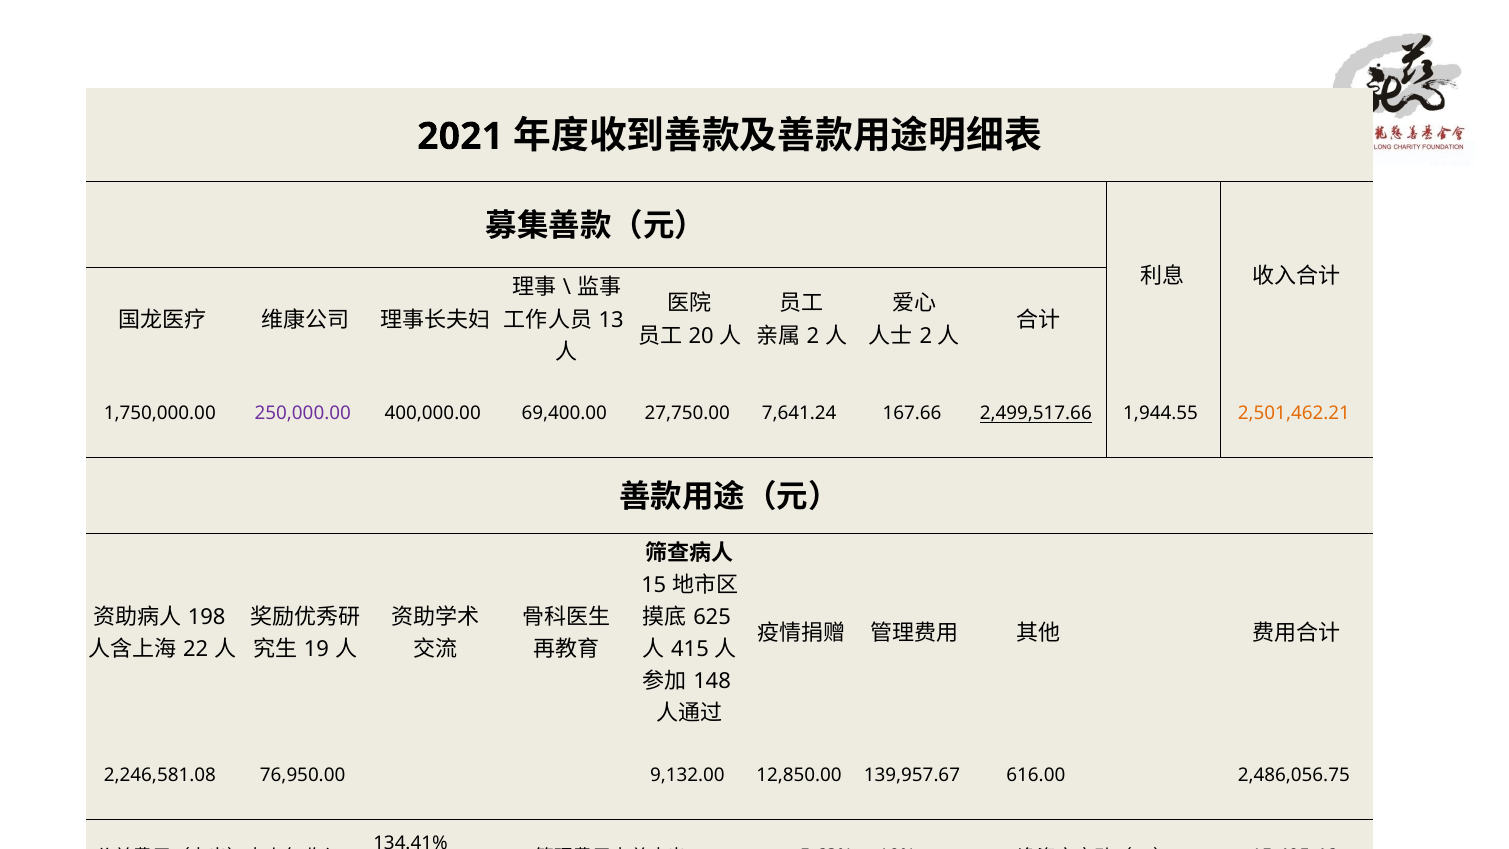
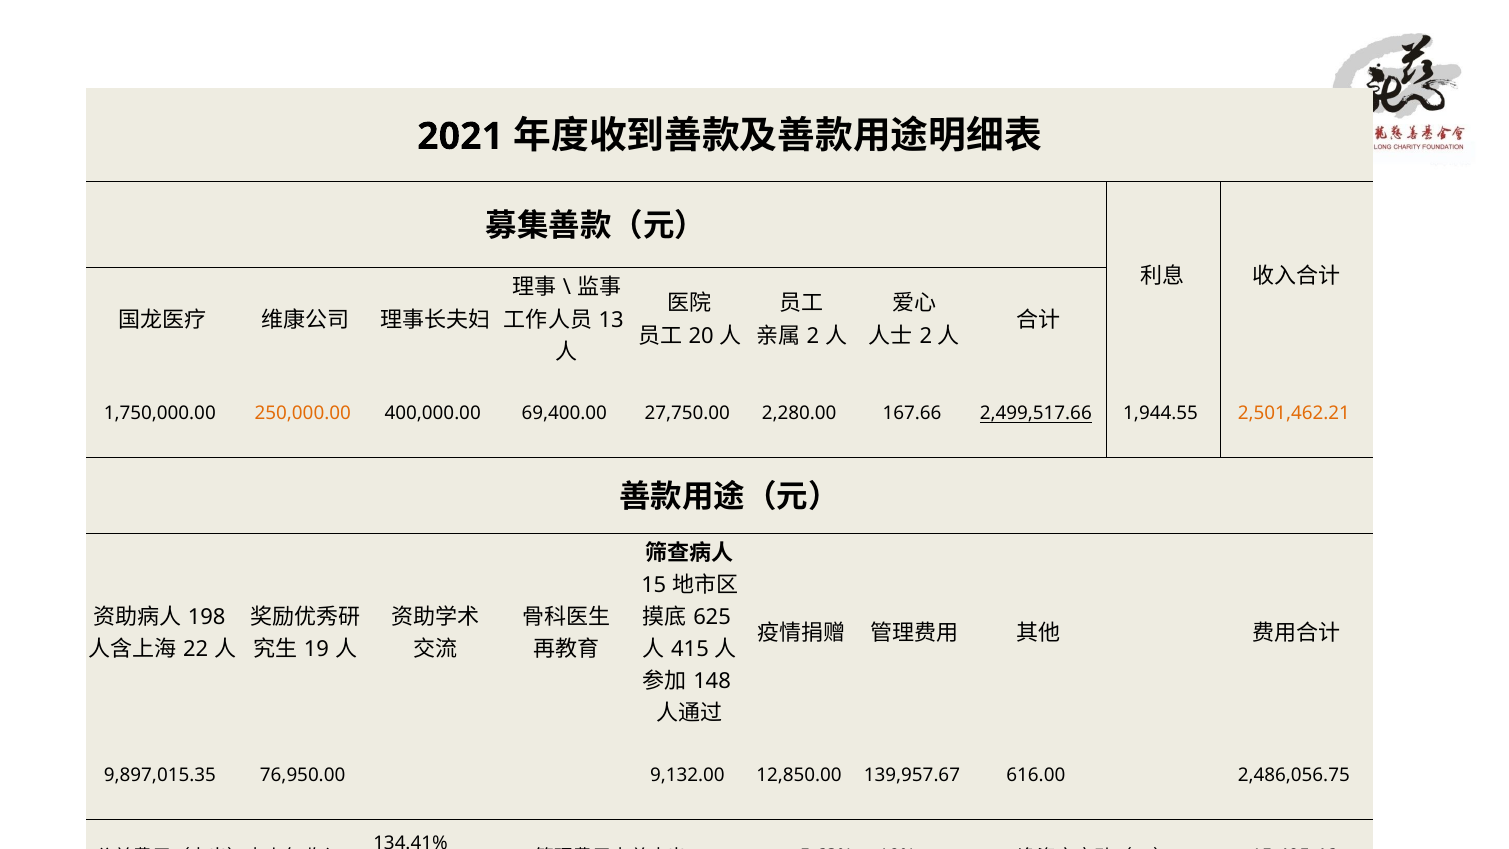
250,000.00 colour: purple -> orange
7,641.24: 7,641.24 -> 2,280.00
2,246,581.08: 2,246,581.08 -> 9,897,015.35
